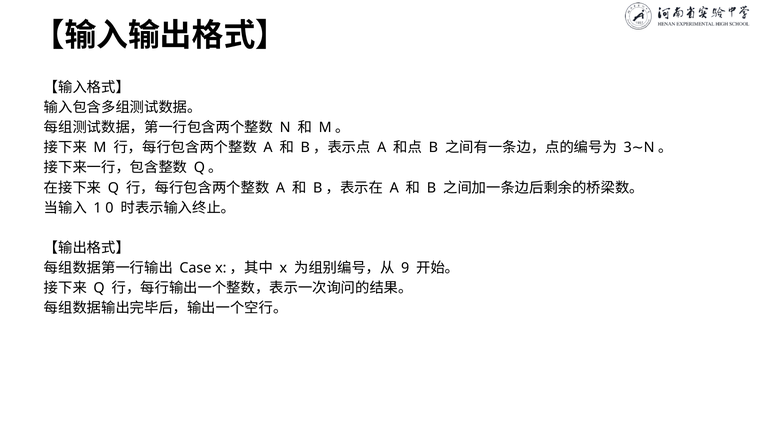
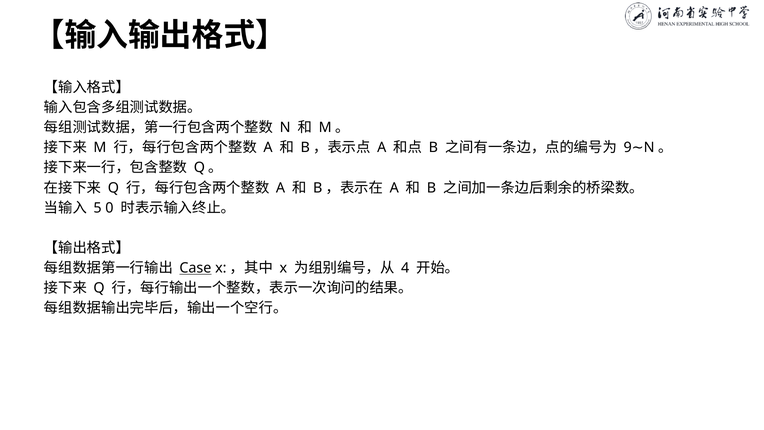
3: 3 -> 9
1: 1 -> 5
Case underline: none -> present
9: 9 -> 4
